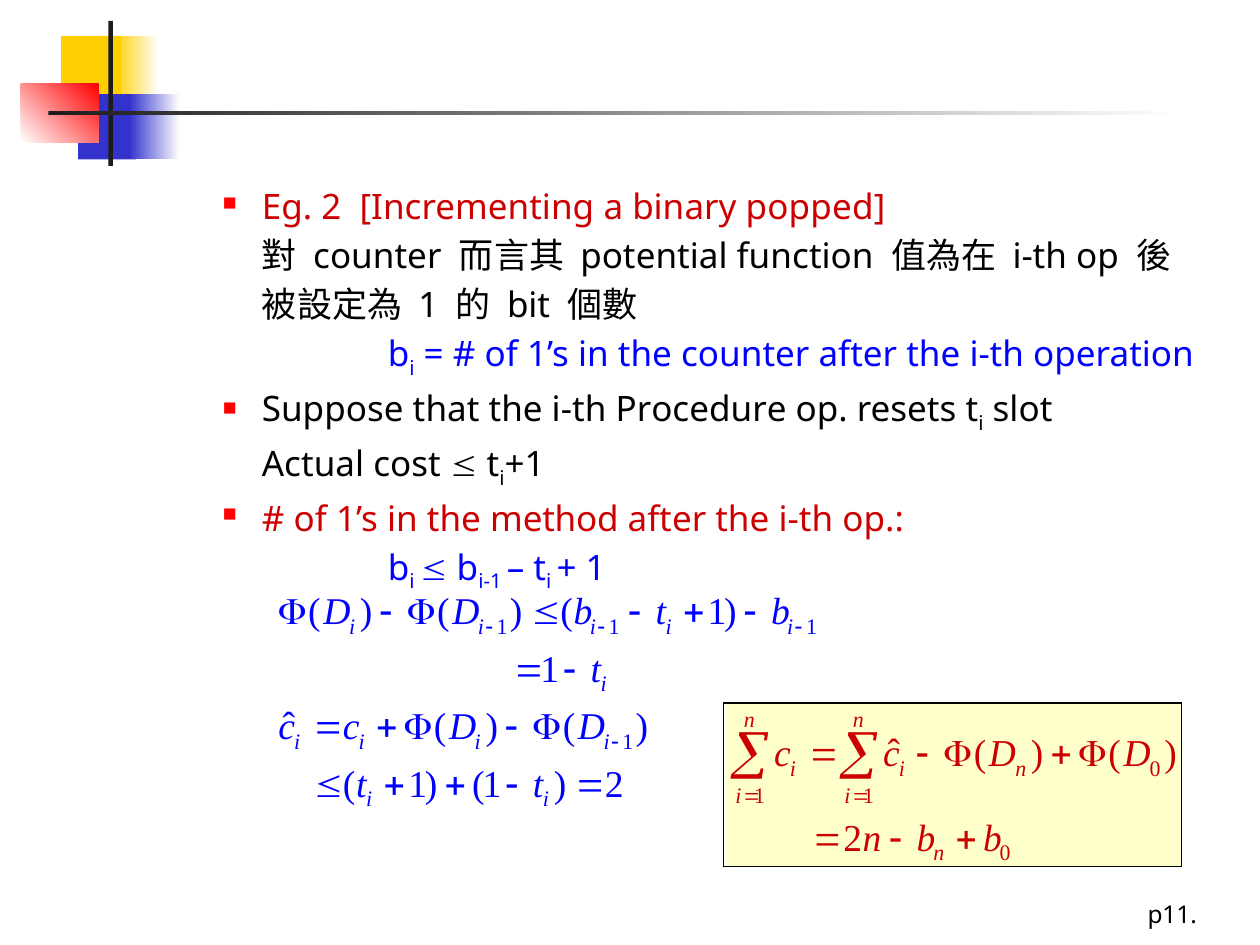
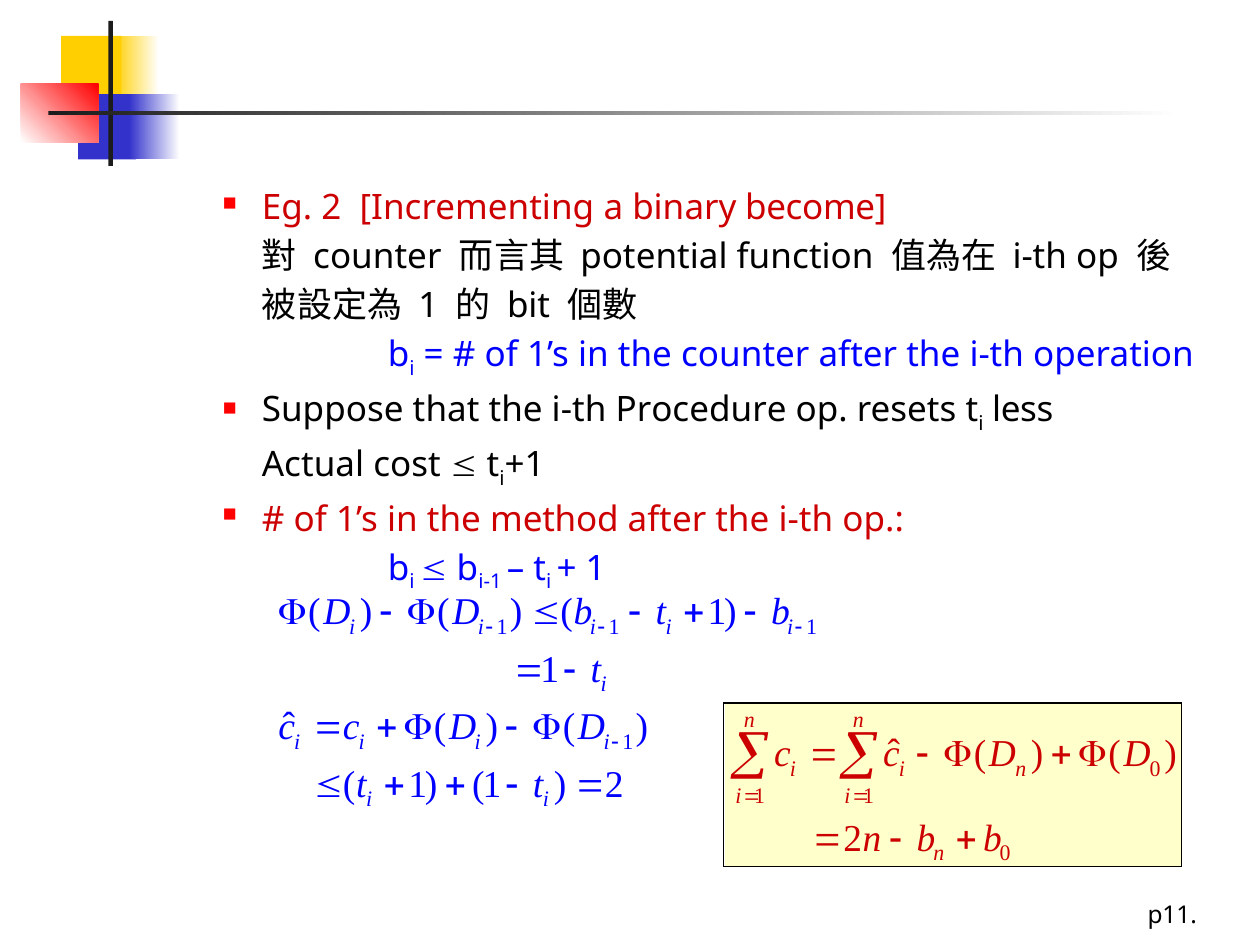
popped: popped -> become
slot: slot -> less
